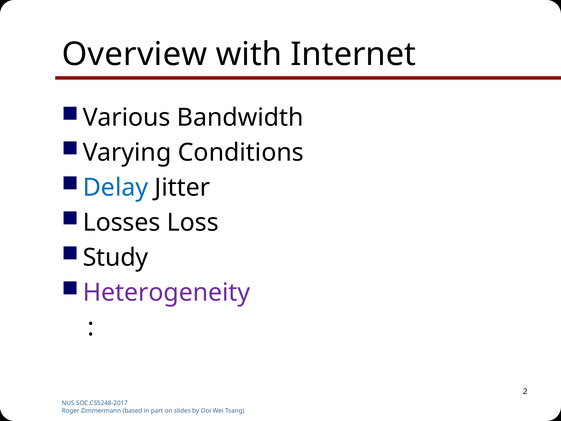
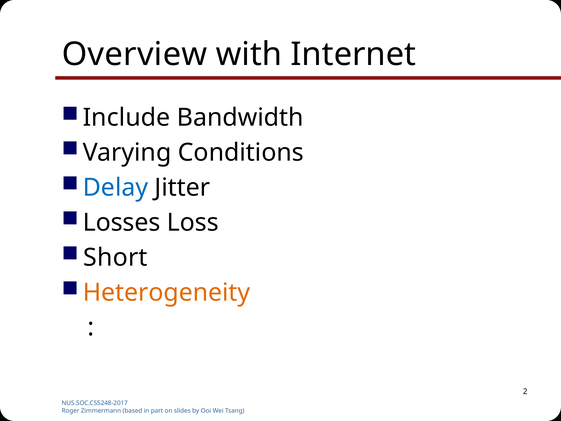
Various: Various -> Include
Study: Study -> Short
Heterogeneity colour: purple -> orange
